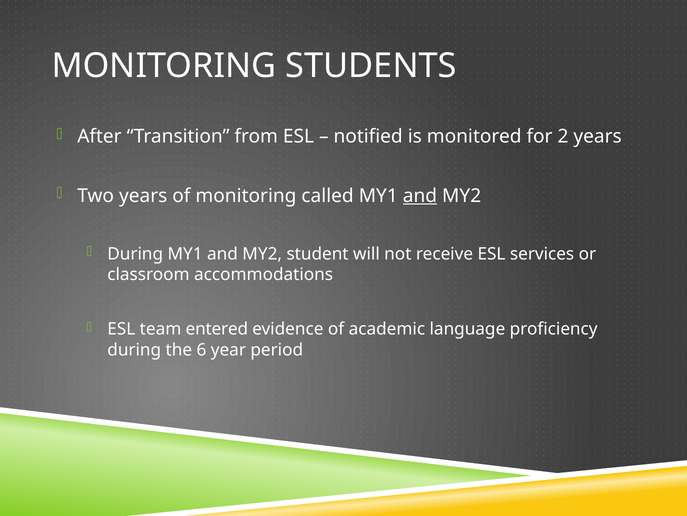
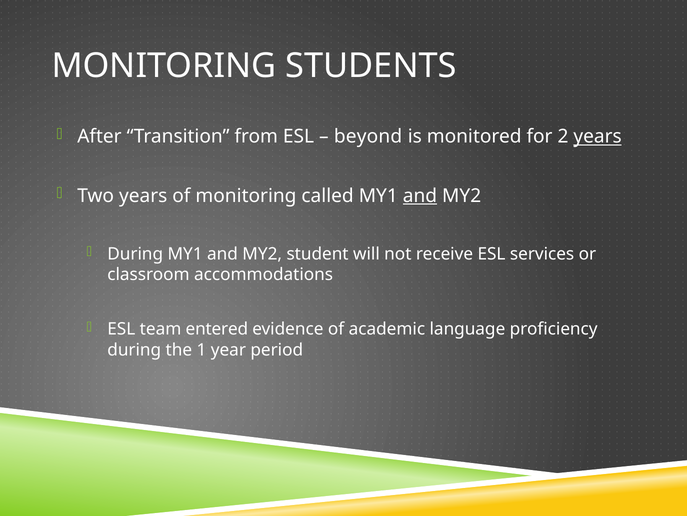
notified: notified -> beyond
years at (598, 136) underline: none -> present
6: 6 -> 1
